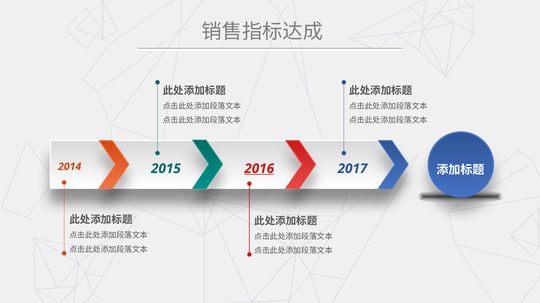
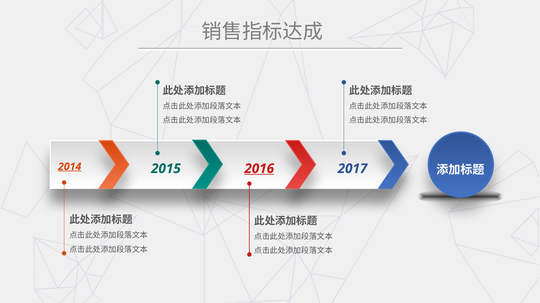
2014 underline: none -> present
